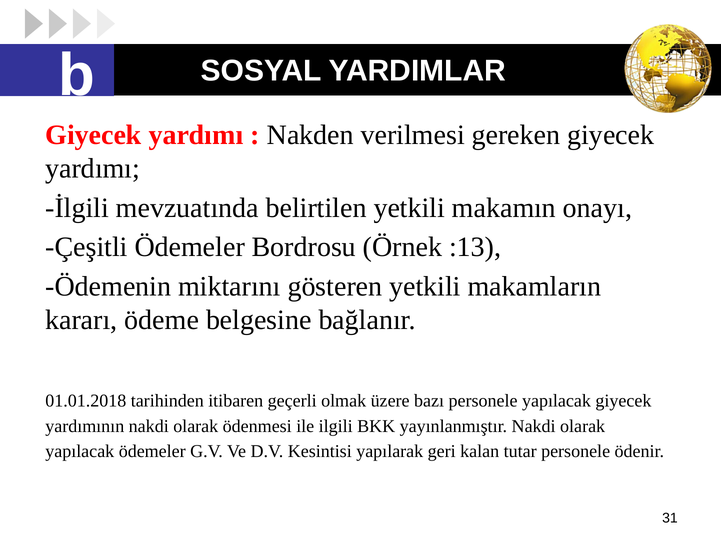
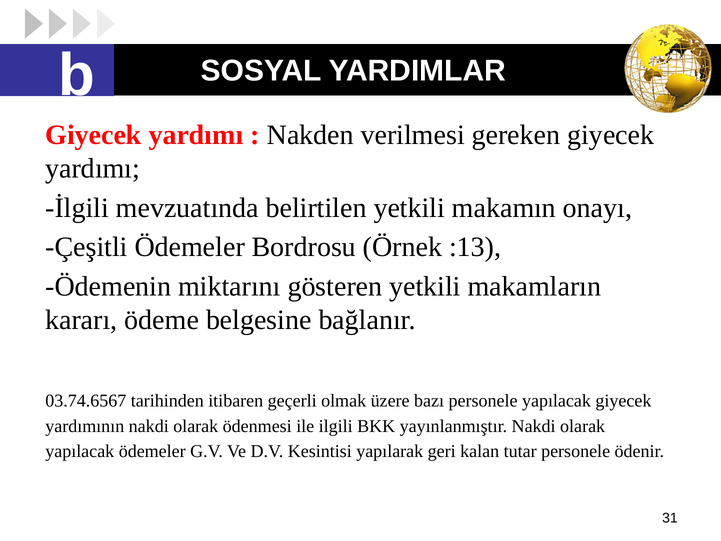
01.01.2018: 01.01.2018 -> 03.74.6567
